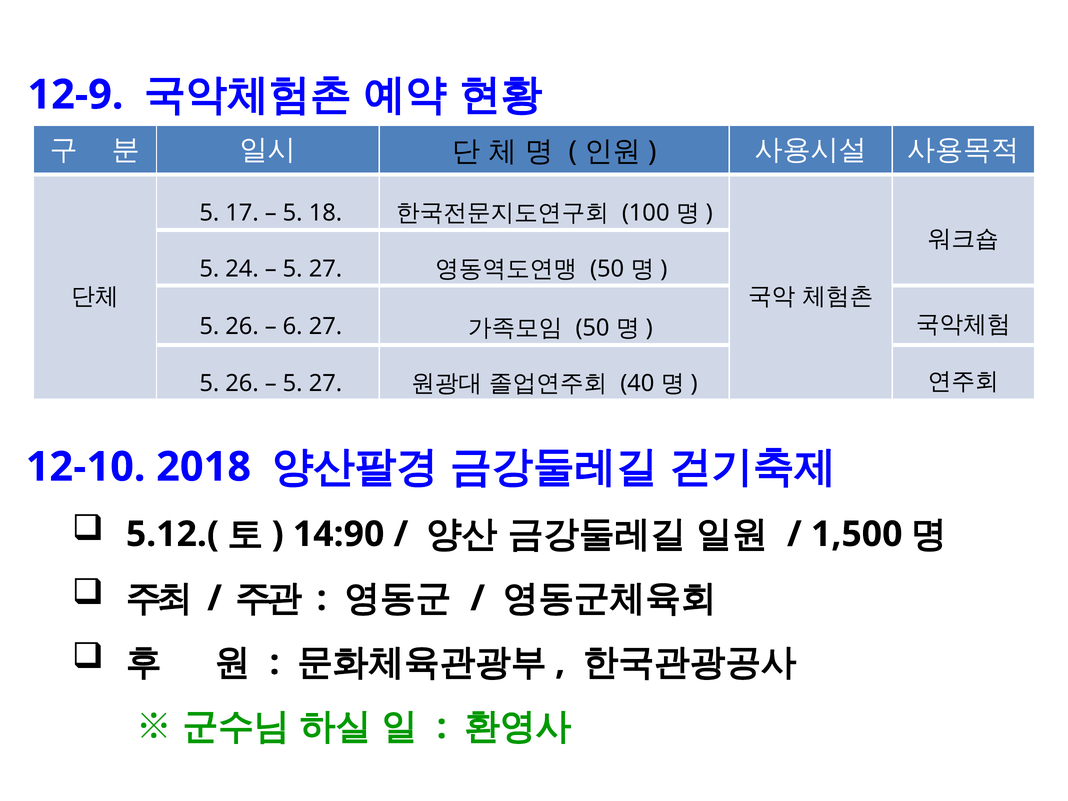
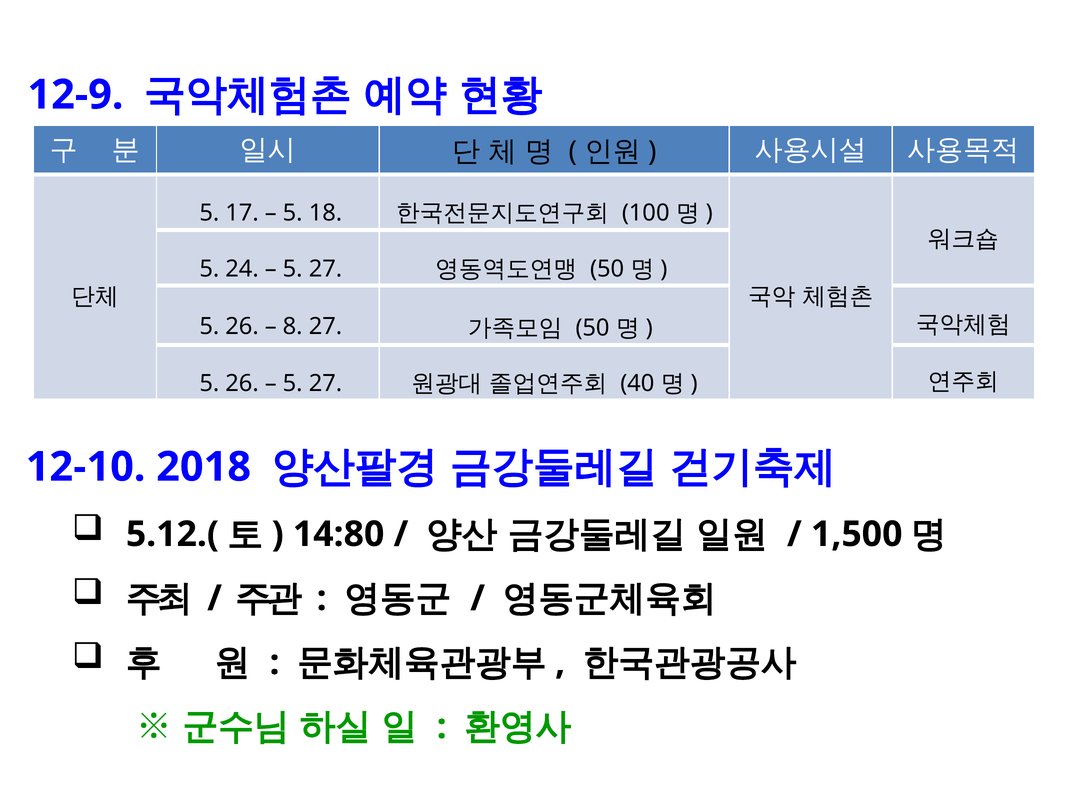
6: 6 -> 8
14:90: 14:90 -> 14:80
